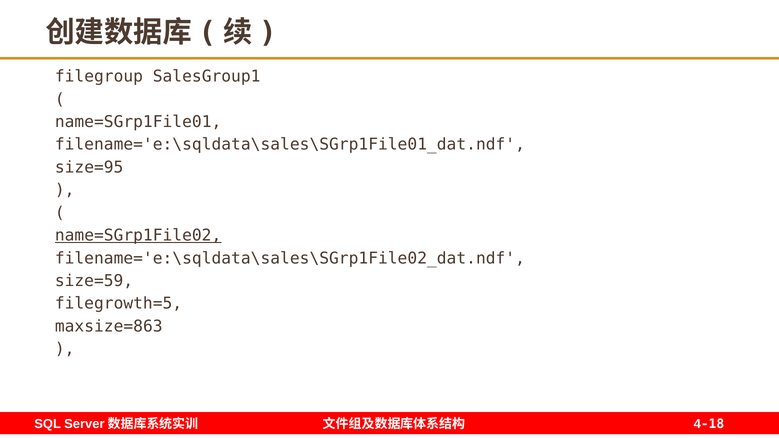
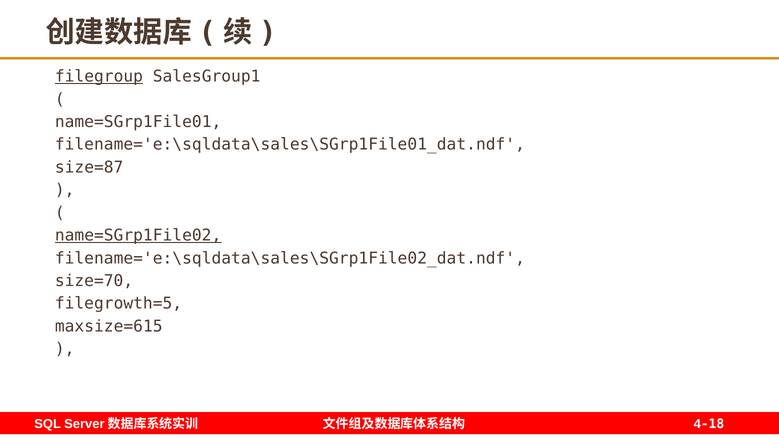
filegroup underline: none -> present
size=95: size=95 -> size=87
size=59: size=59 -> size=70
maxsize=863: maxsize=863 -> maxsize=615
